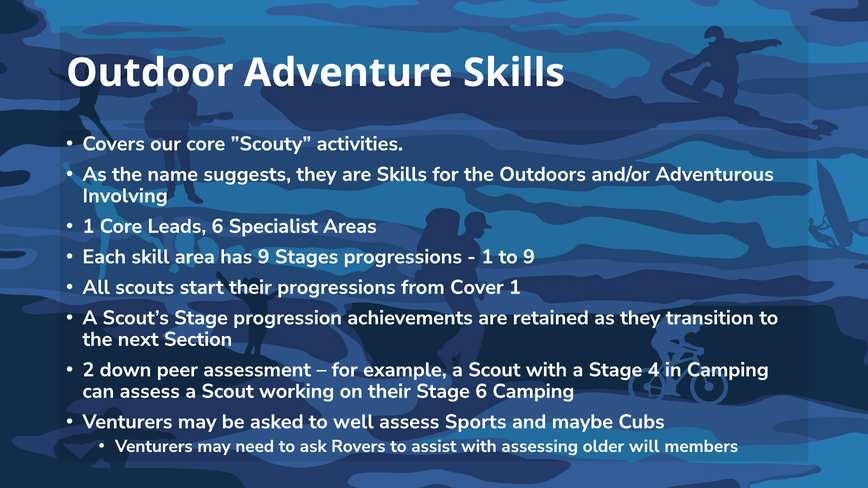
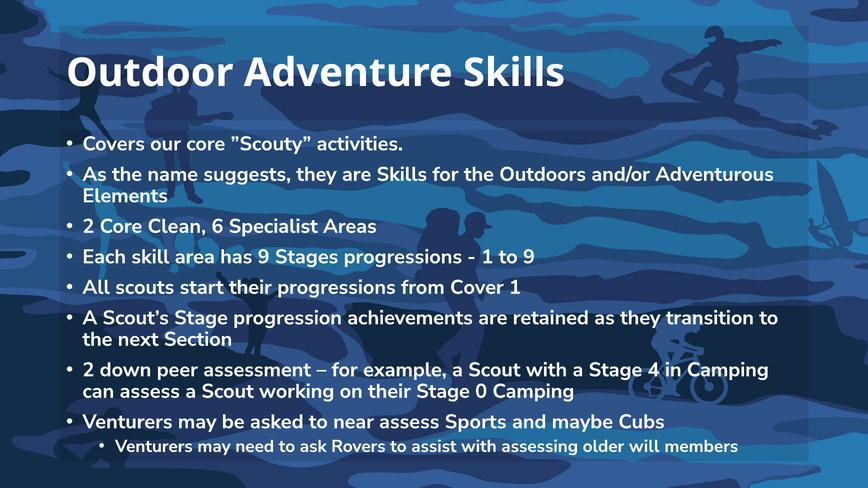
Involving: Involving -> Elements
1 at (88, 226): 1 -> 2
Leads: Leads -> Clean
Stage 6: 6 -> 0
well: well -> near
